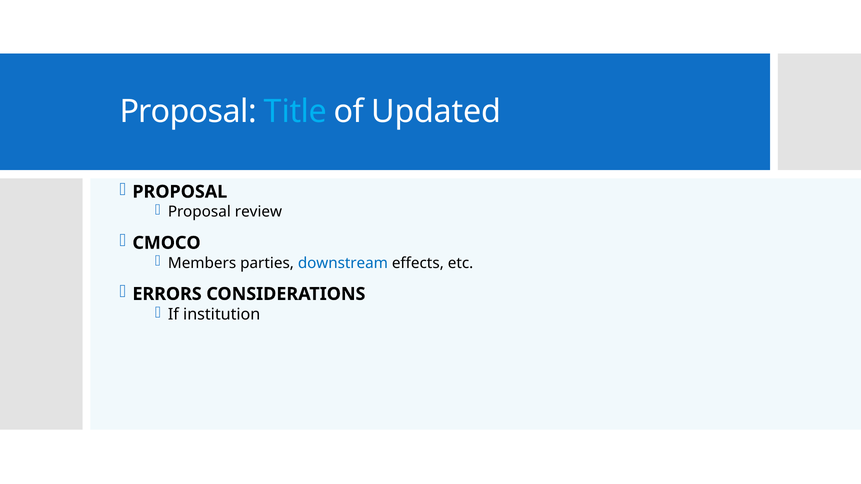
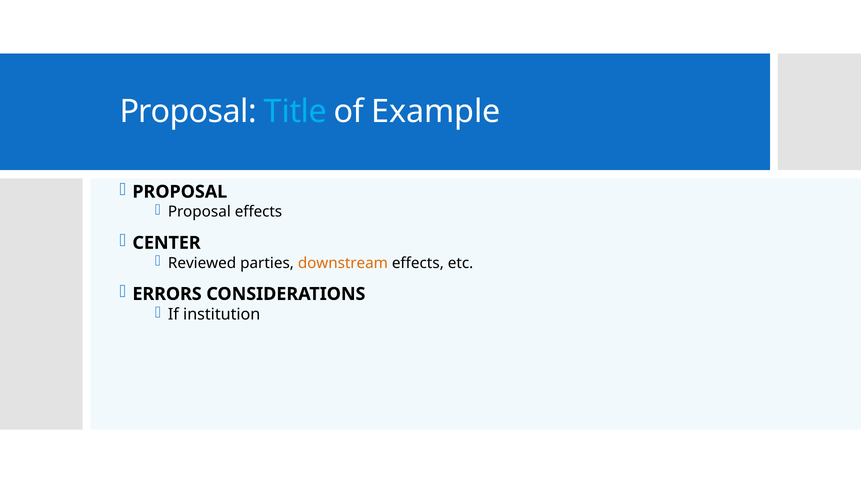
Updated: Updated -> Example
Proposal review: review -> effects
CMOCO: CMOCO -> CENTER
Members: Members -> Reviewed
downstream colour: blue -> orange
